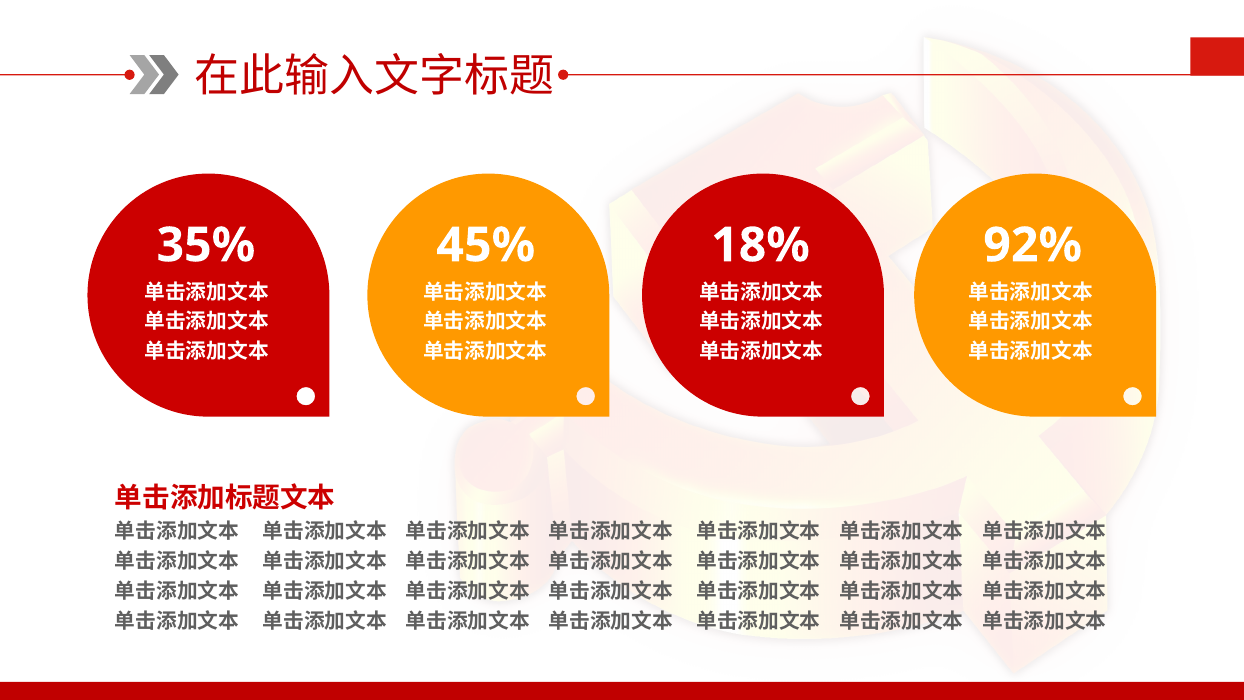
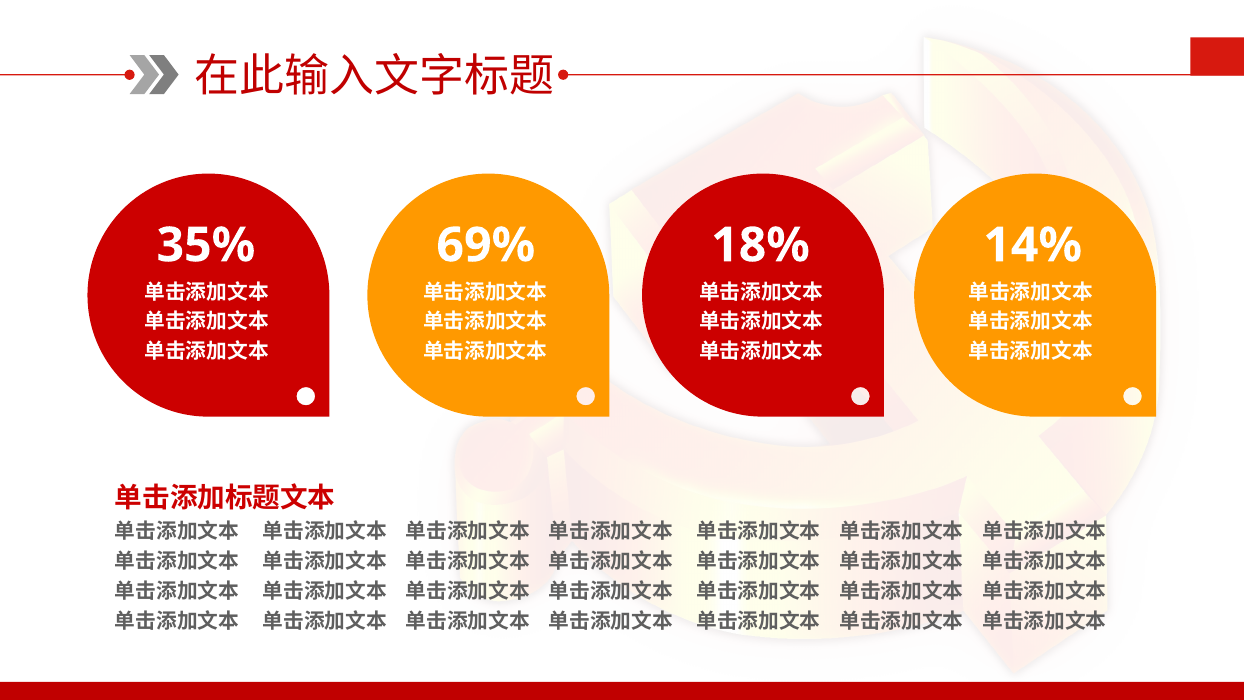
45%: 45% -> 69%
92%: 92% -> 14%
